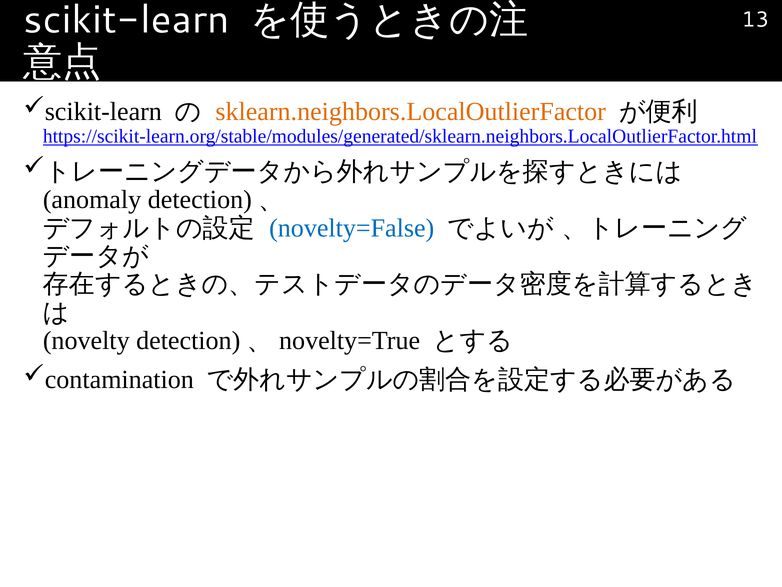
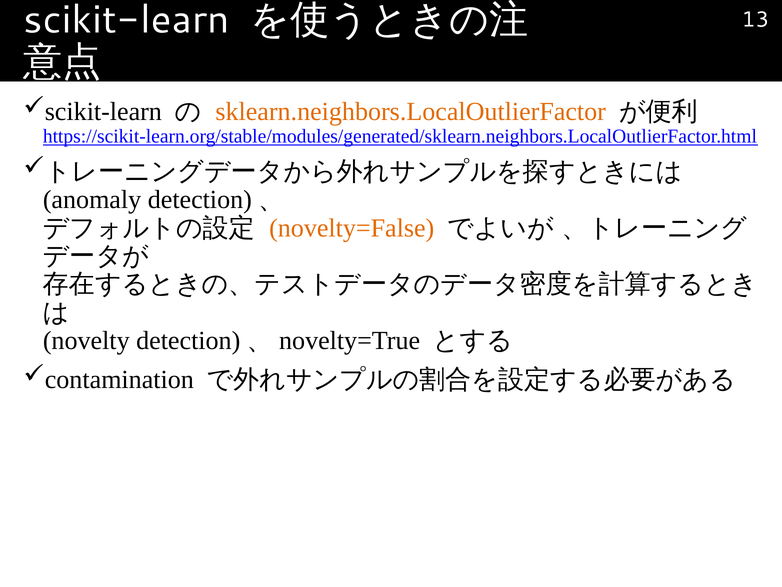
novelty=False colour: blue -> orange
